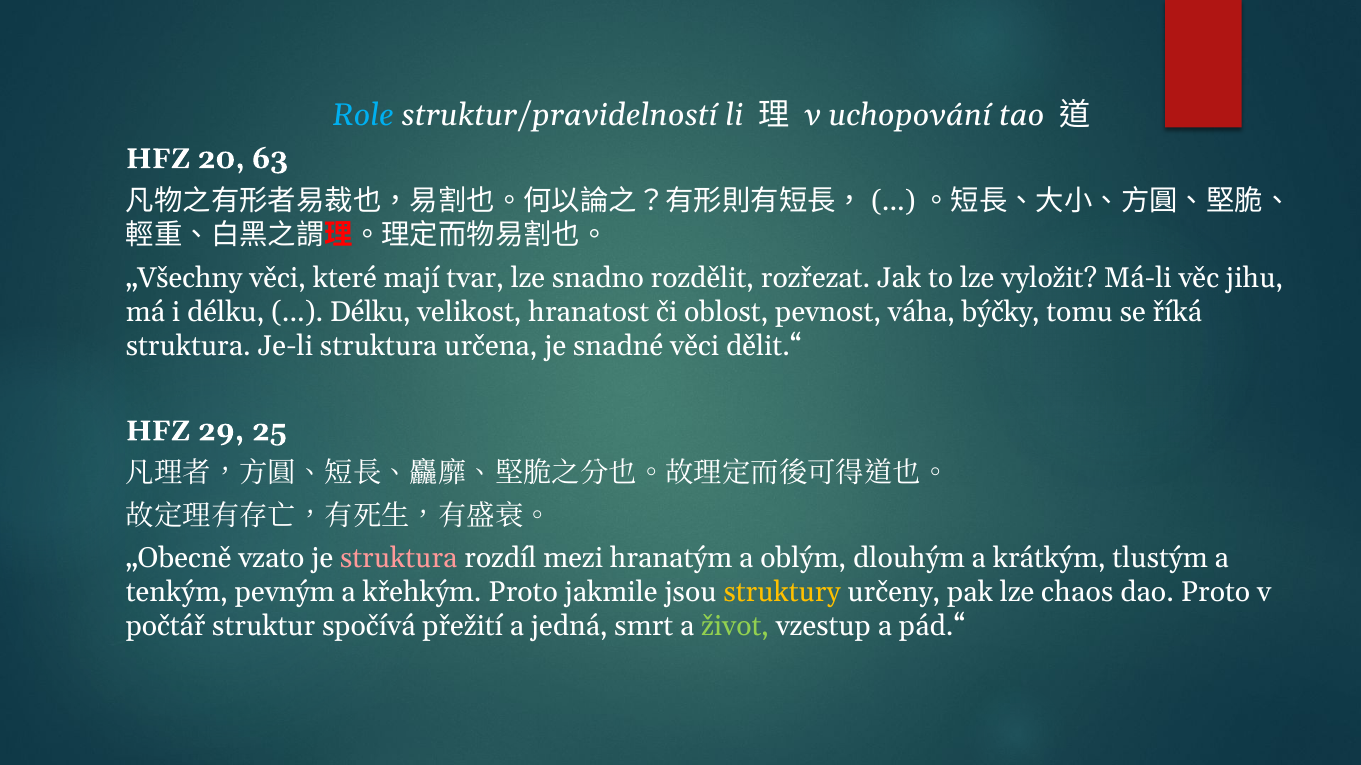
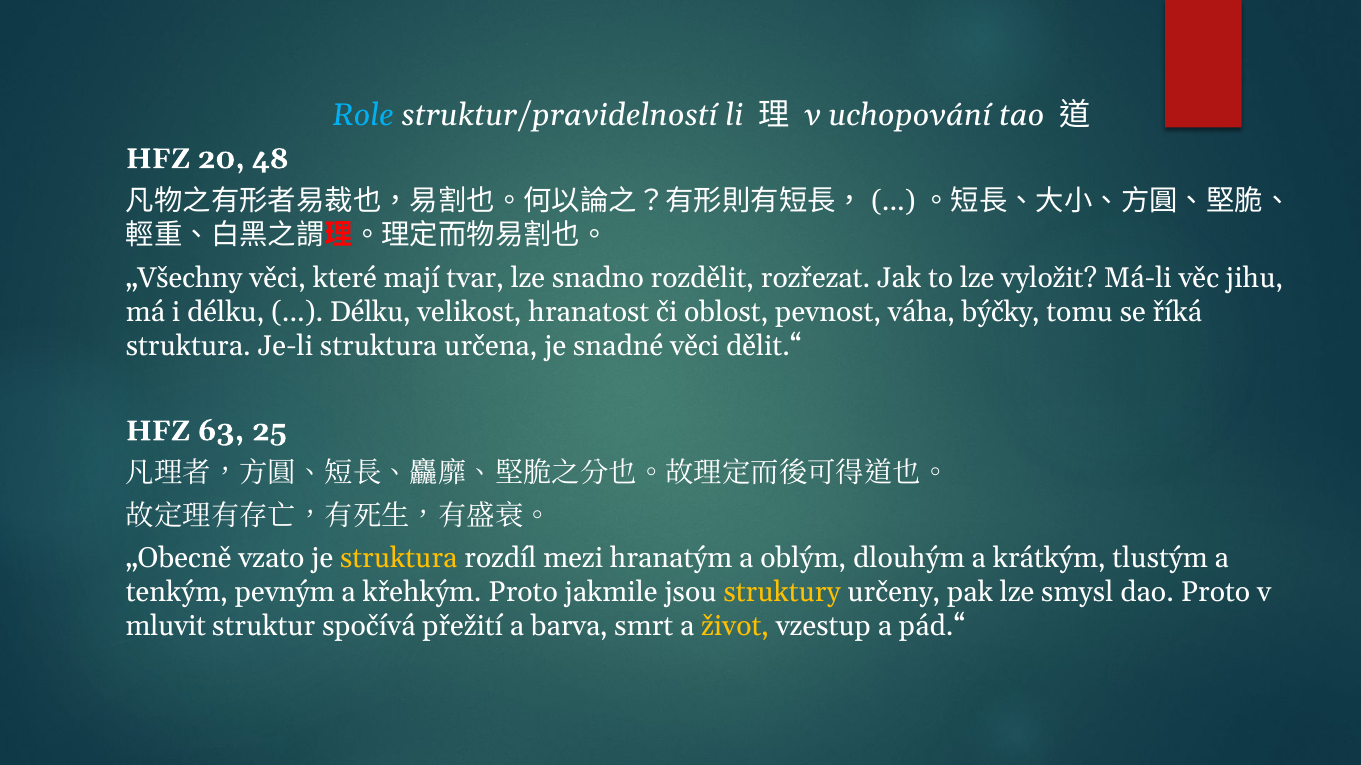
63: 63 -> 48
29: 29 -> 63
struktura at (399, 559) colour: pink -> yellow
chaos: chaos -> smysl
počtář: počtář -> mluvit
jedná: jedná -> barva
život colour: light green -> yellow
